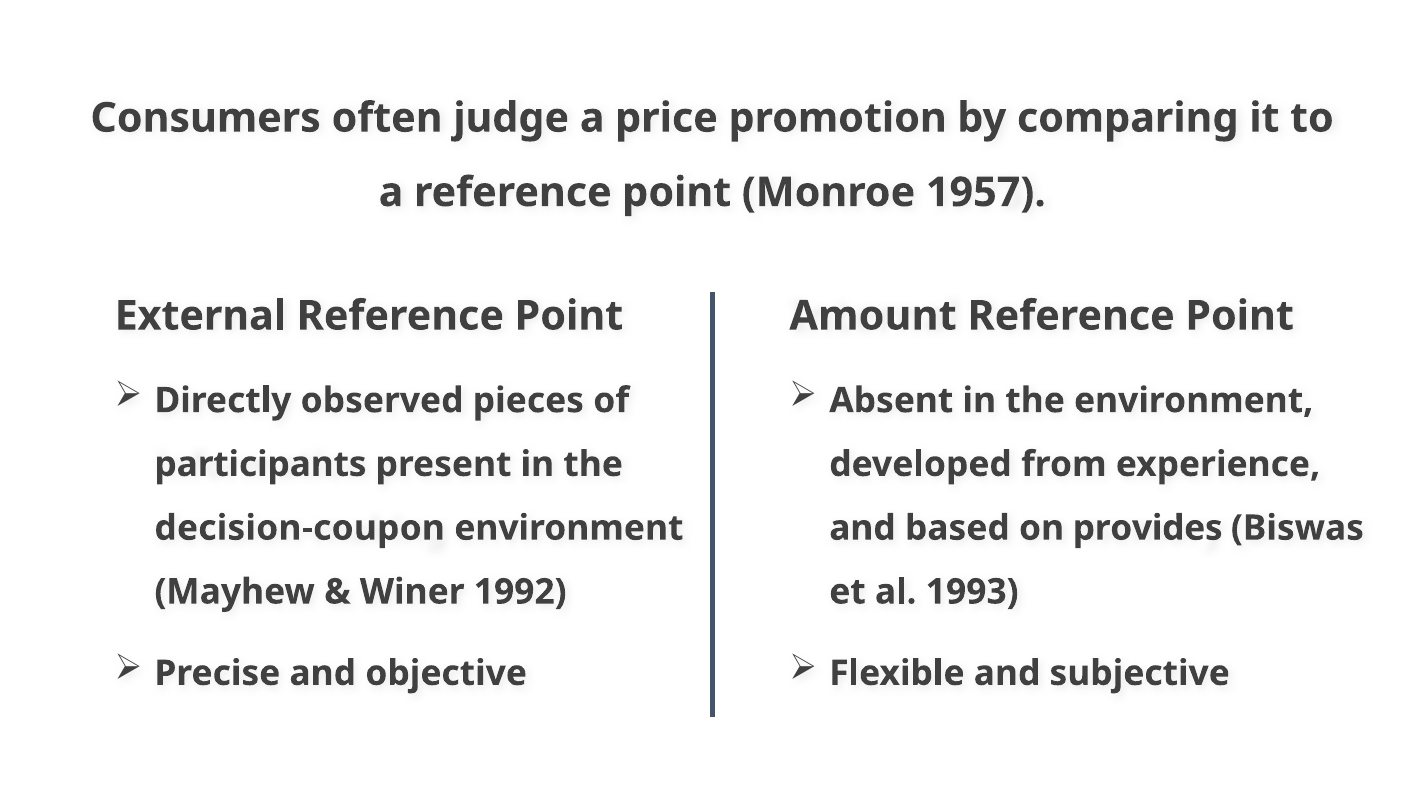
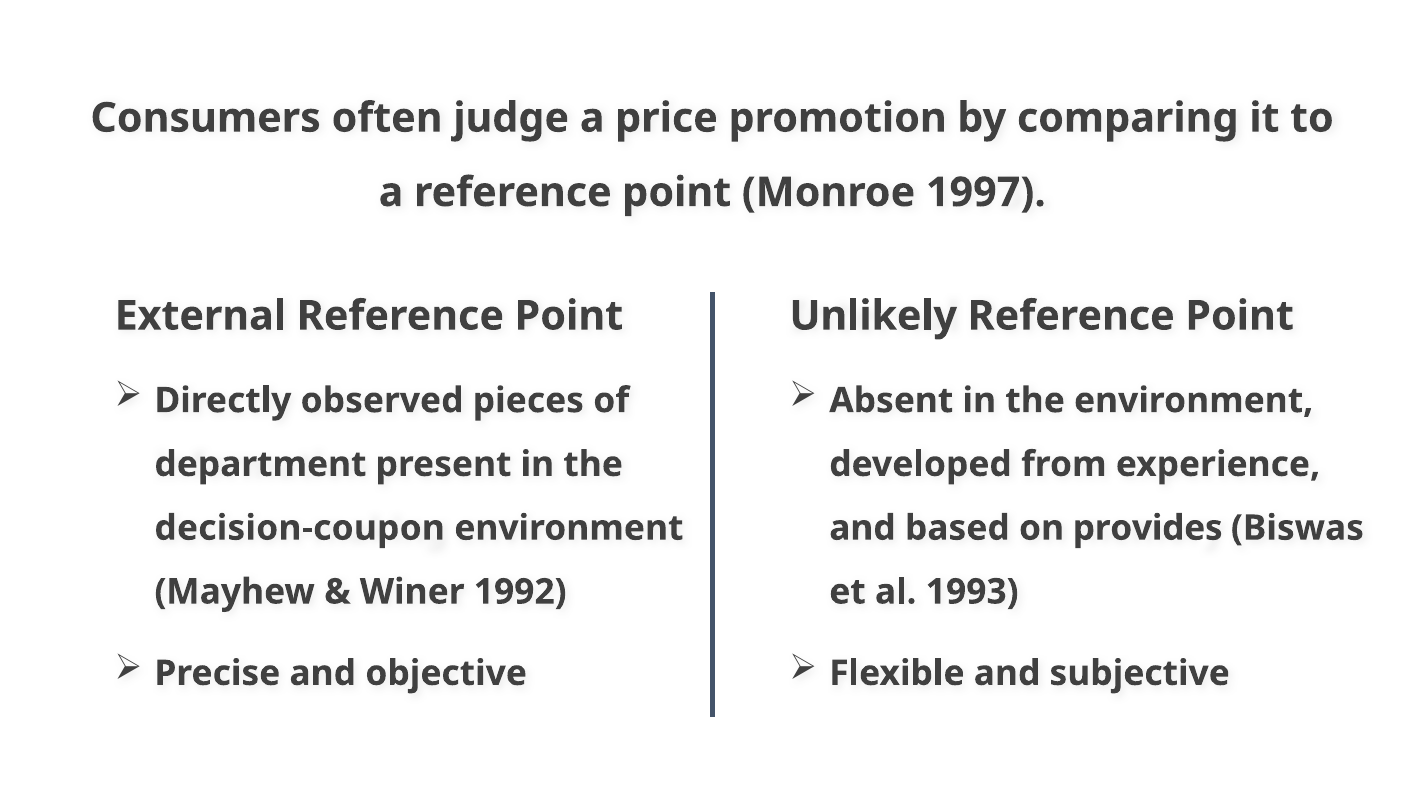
1957: 1957 -> 1997
Amount: Amount -> Unlikely
participants: participants -> department
